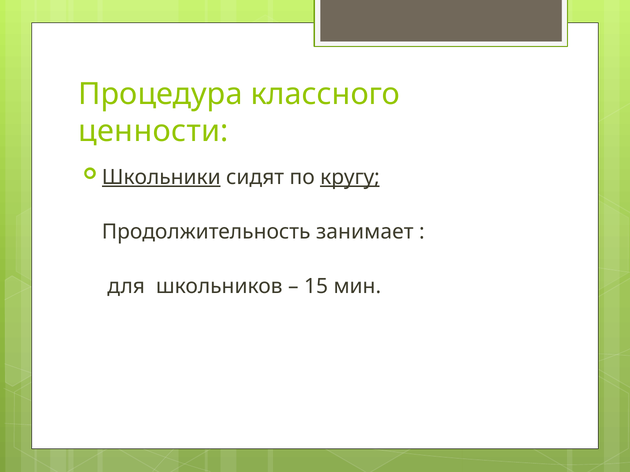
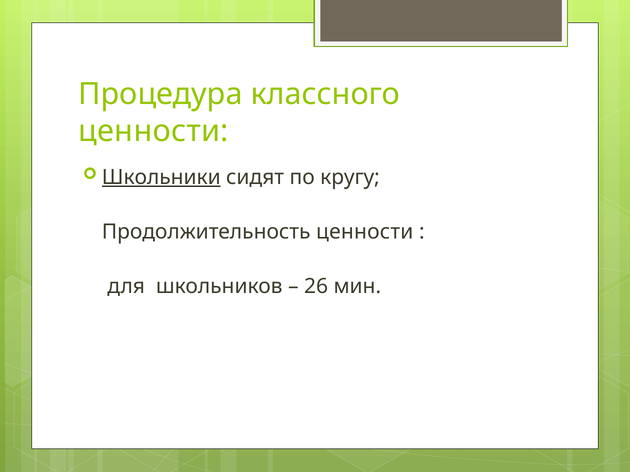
кругу underline: present -> none
Продолжительность занимает: занимает -> ценности
15: 15 -> 26
